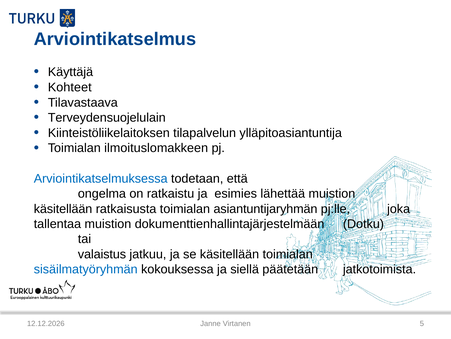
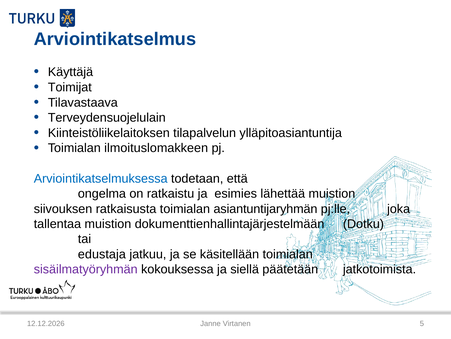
Kohteet: Kohteet -> Toimijat
käsitellään at (63, 208): käsitellään -> siivouksen
valaistus: valaistus -> edustaja
sisäilmatyöryhmän colour: blue -> purple
